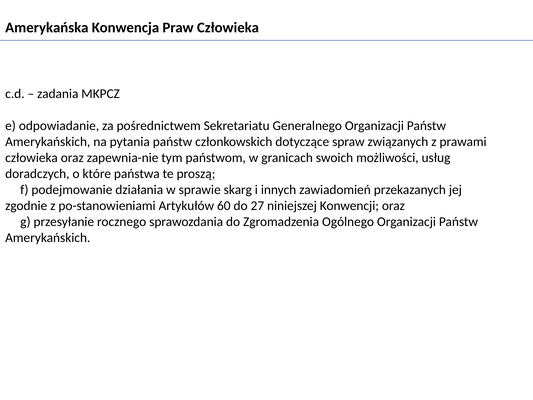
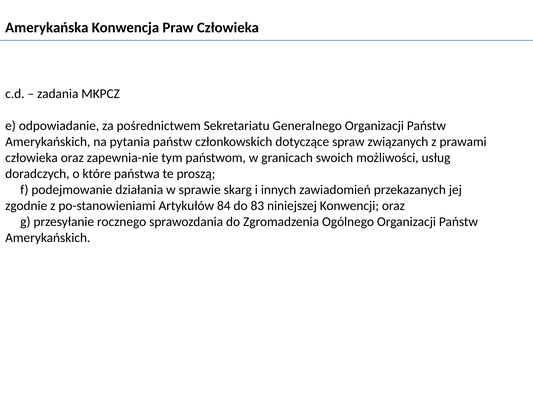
60: 60 -> 84
27: 27 -> 83
